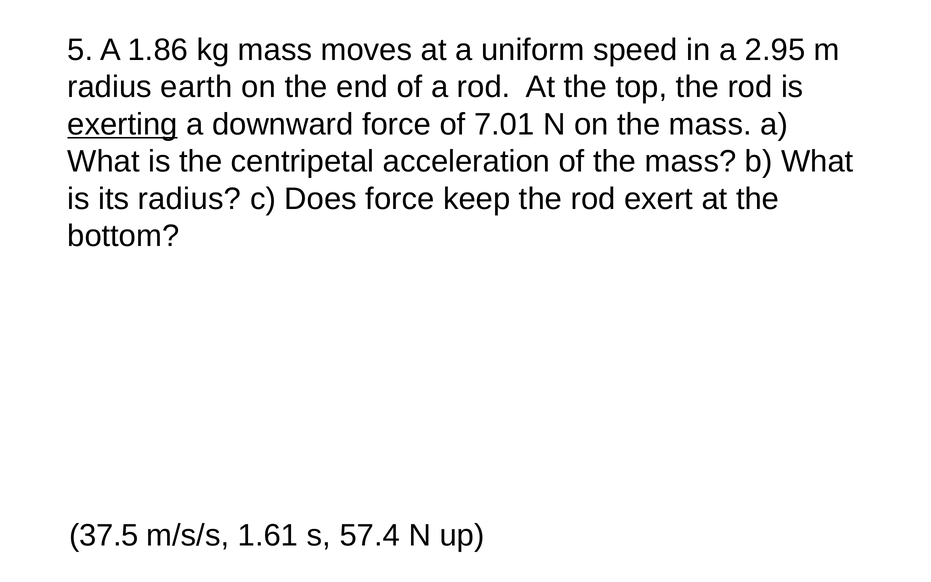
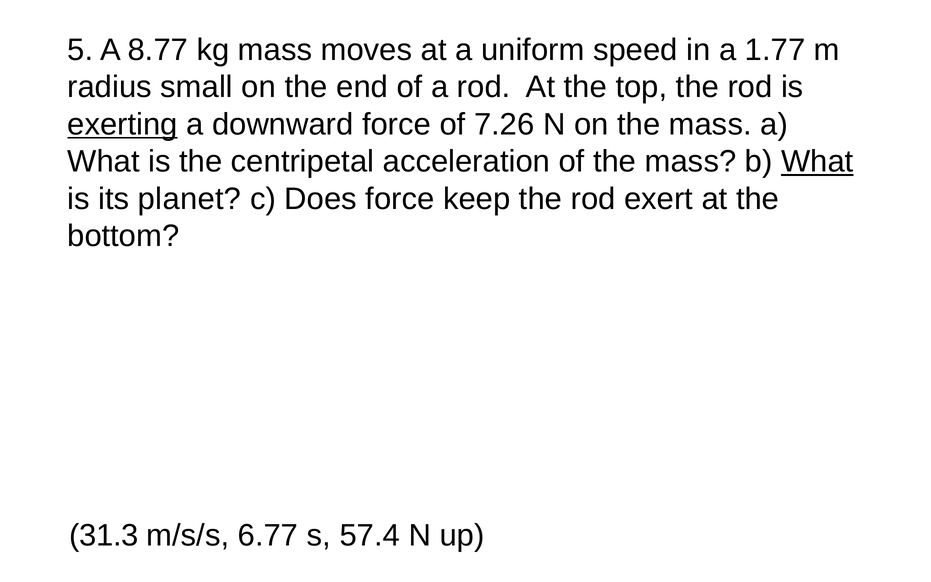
1.86: 1.86 -> 8.77
2.95: 2.95 -> 1.77
earth: earth -> small
7.01: 7.01 -> 7.26
What at (817, 162) underline: none -> present
its radius: radius -> planet
37.5: 37.5 -> 31.3
1.61: 1.61 -> 6.77
